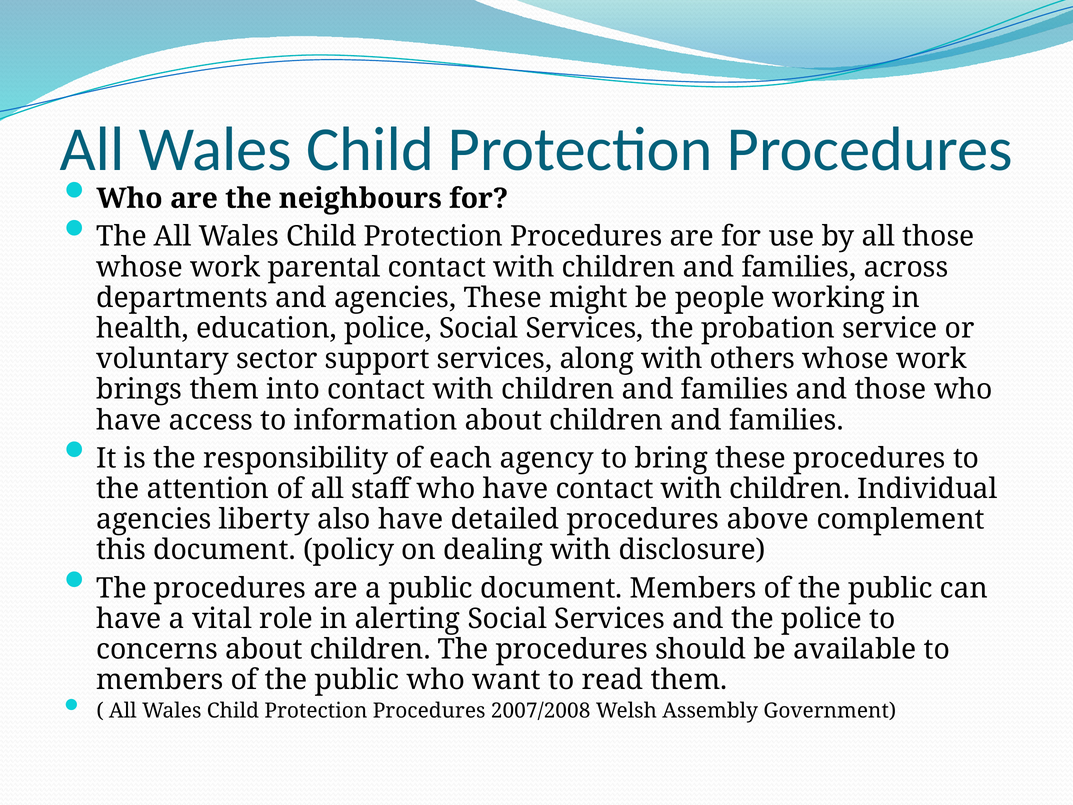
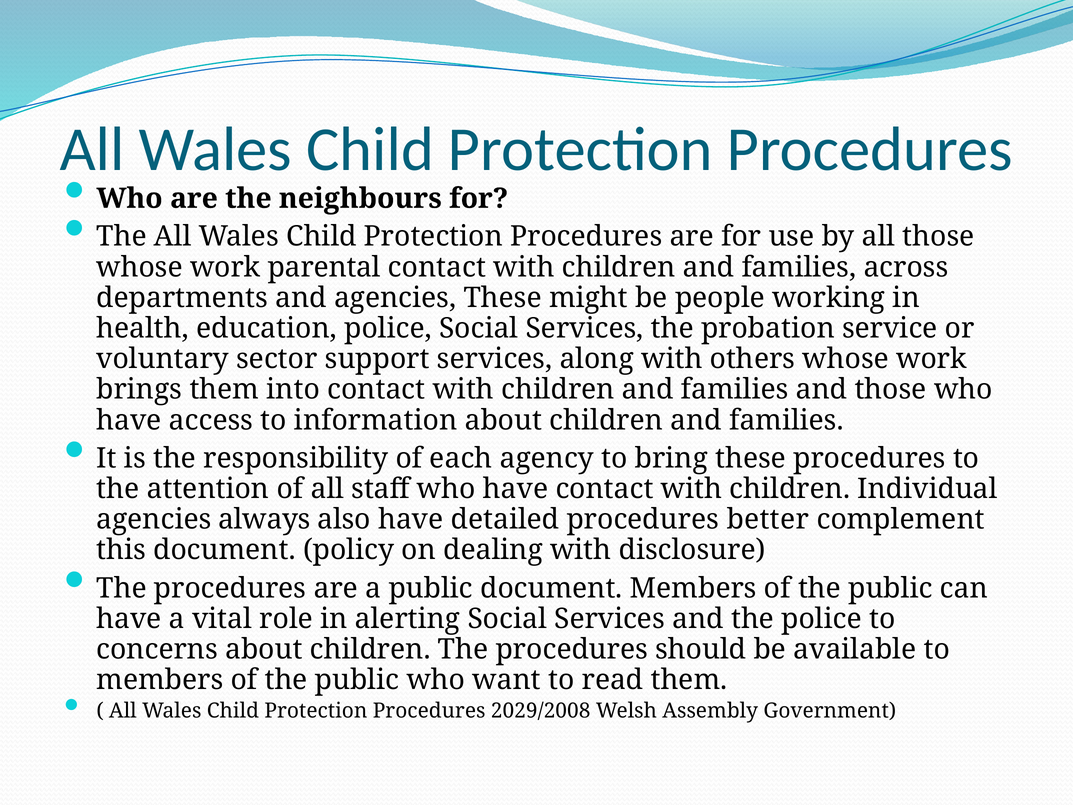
liberty: liberty -> always
above: above -> better
2007/2008: 2007/2008 -> 2029/2008
